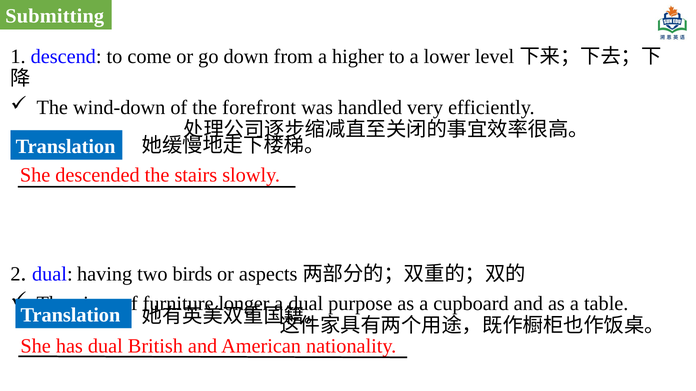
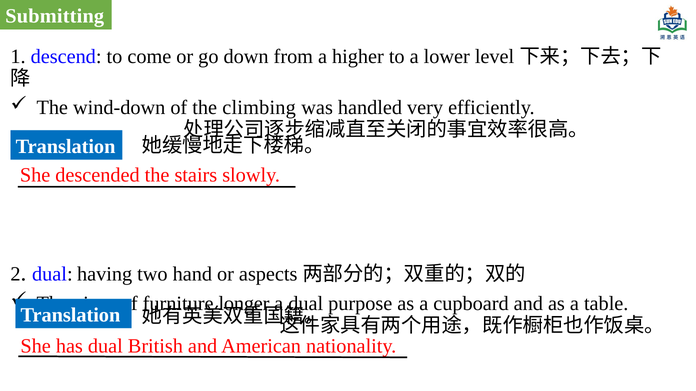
forefront: forefront -> climbing
birds: birds -> hand
